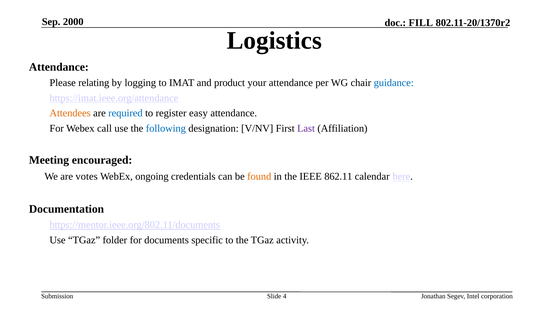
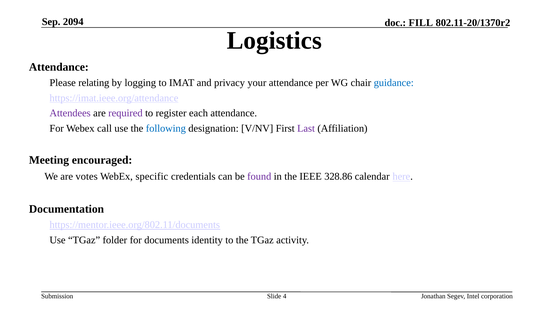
2000: 2000 -> 2094
product: product -> privacy
Attendees colour: orange -> purple
required colour: blue -> purple
easy: easy -> each
ongoing: ongoing -> specific
found colour: orange -> purple
862.11: 862.11 -> 328.86
specific: specific -> identity
